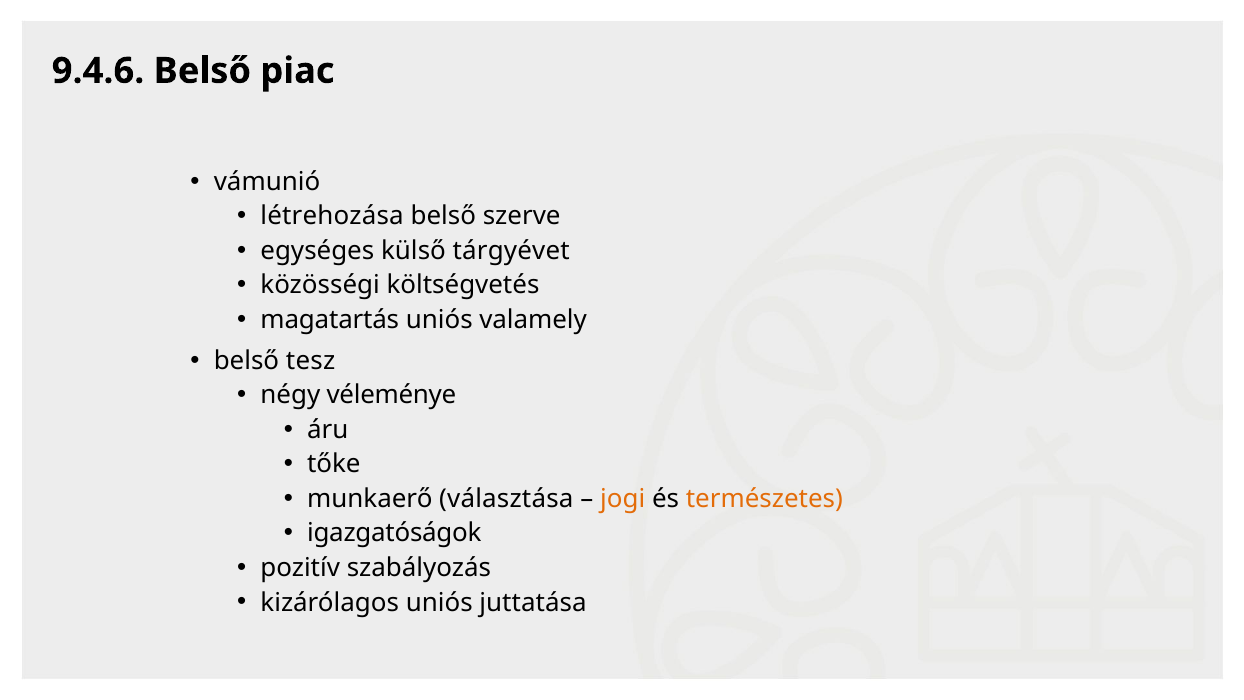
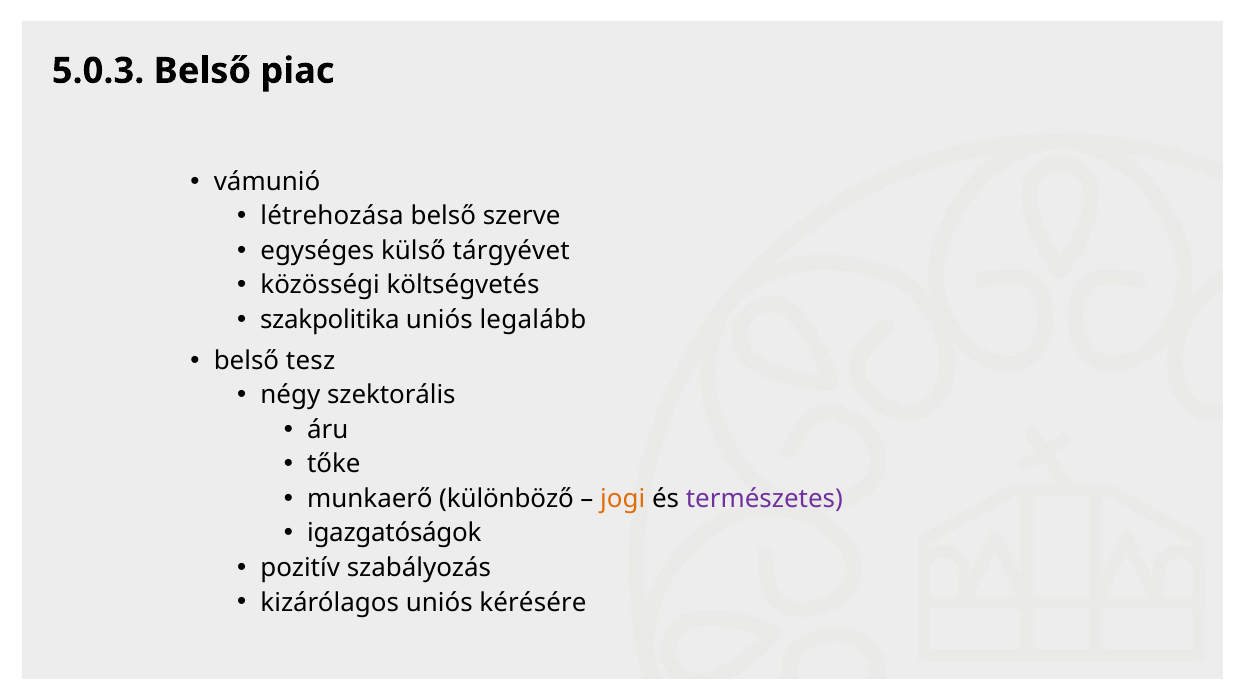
9.4.6: 9.4.6 -> 5.0.3
magatartás: magatartás -> szakpolitika
valamely: valamely -> legalább
véleménye: véleménye -> szektorális
választása: választása -> különböző
természetes colour: orange -> purple
juttatása: juttatása -> kérésére
